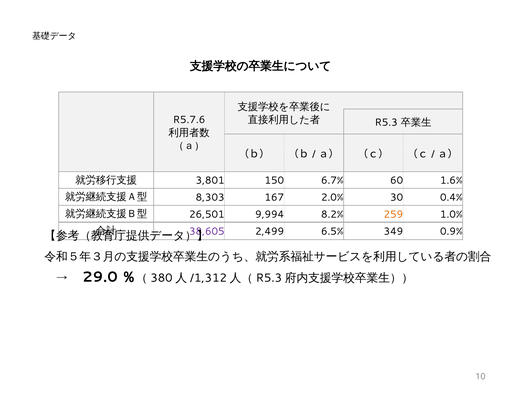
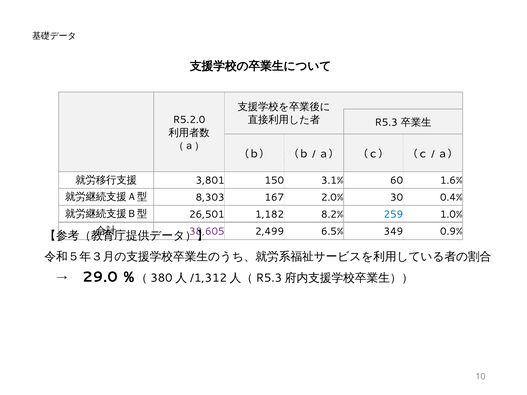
R5.7.6: R5.7.6 -> R5.2.0
6.7%: 6.7% -> 3.1%
9,994: 9,994 -> 1,182
259 colour: orange -> blue
